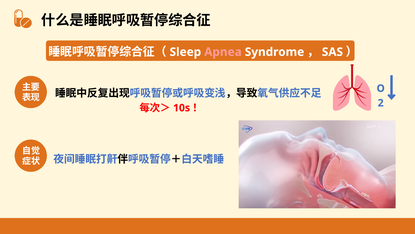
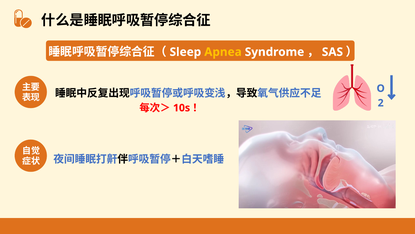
Apnea colour: pink -> yellow
